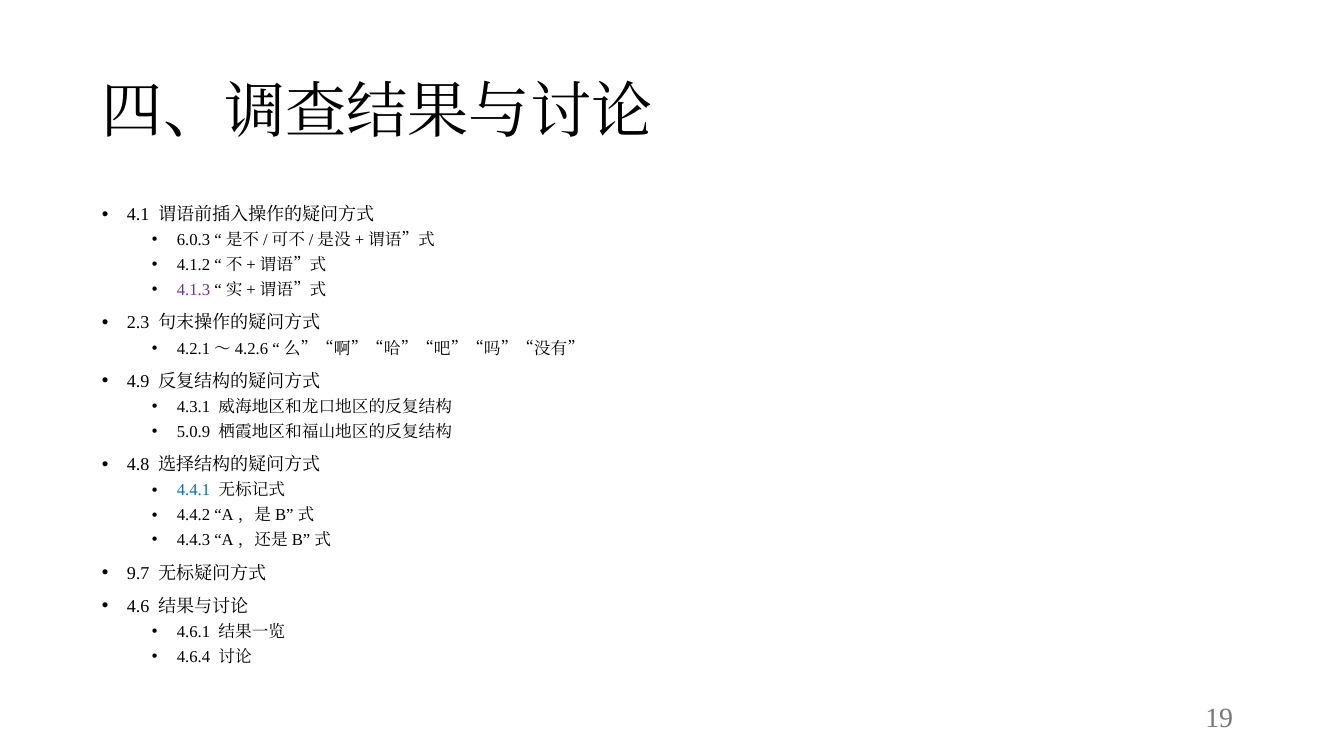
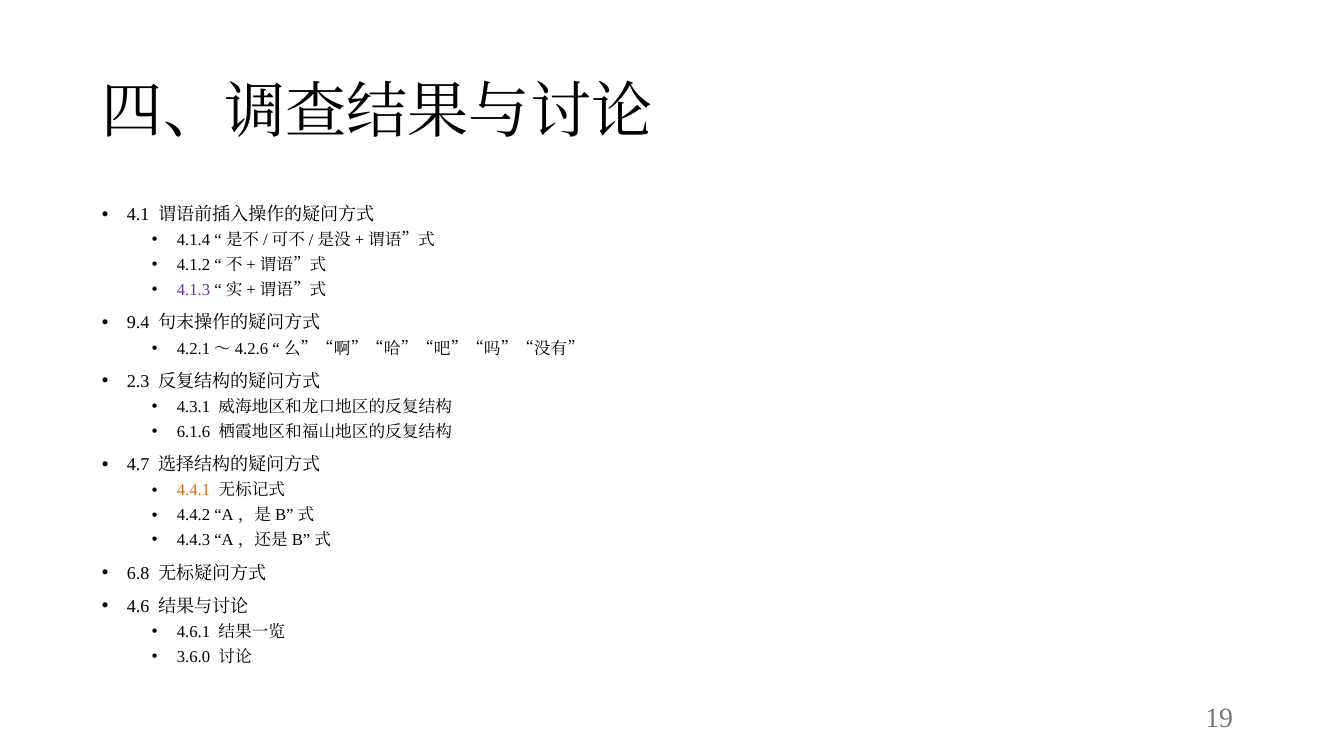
6.0.3: 6.0.3 -> 4.1.4
2.3: 2.3 -> 9.4
4.9: 4.9 -> 2.3
5.0.9: 5.0.9 -> 6.1.6
4.8: 4.8 -> 4.7
4.4.1 colour: blue -> orange
9.7: 9.7 -> 6.8
4.6.4: 4.6.4 -> 3.6.0
